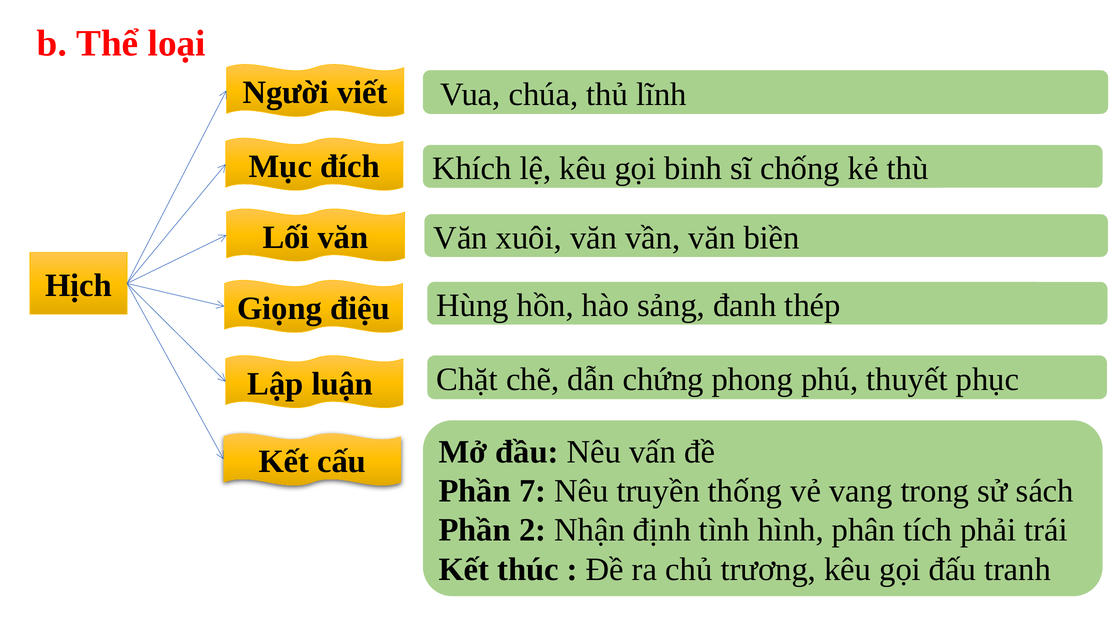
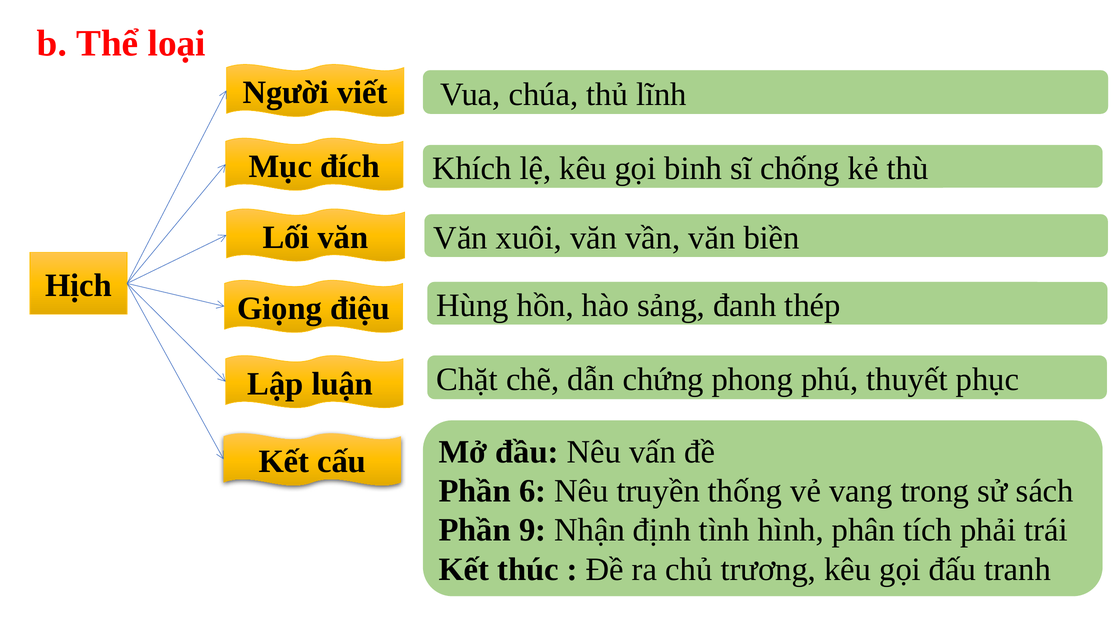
7: 7 -> 6
2: 2 -> 9
